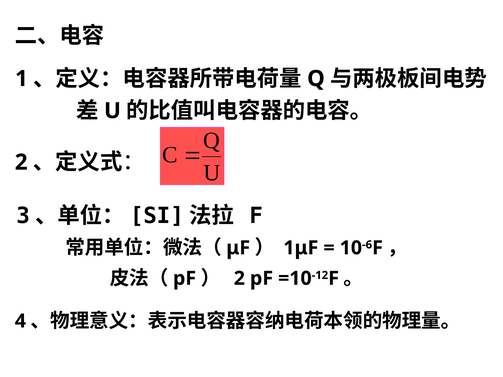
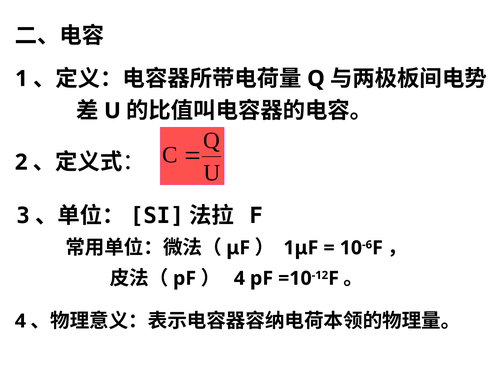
2 at (239, 279): 2 -> 4
